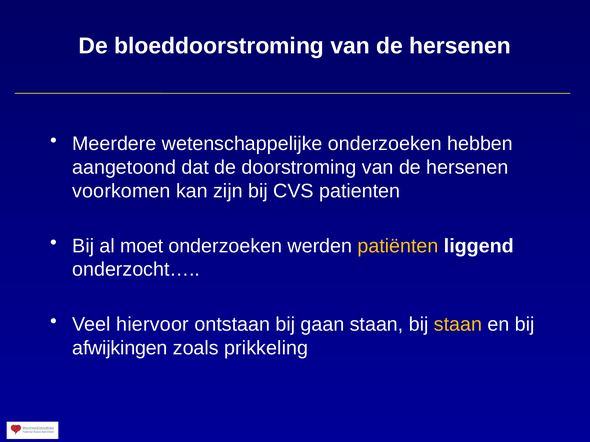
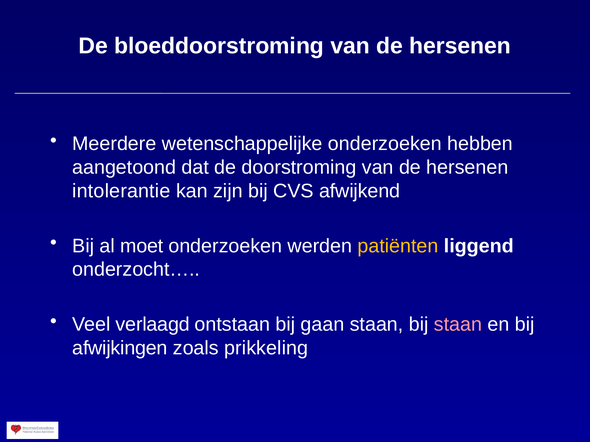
voorkomen: voorkomen -> intolerantie
patienten: patienten -> afwijkend
hiervoor: hiervoor -> verlaagd
staan at (458, 325) colour: yellow -> pink
